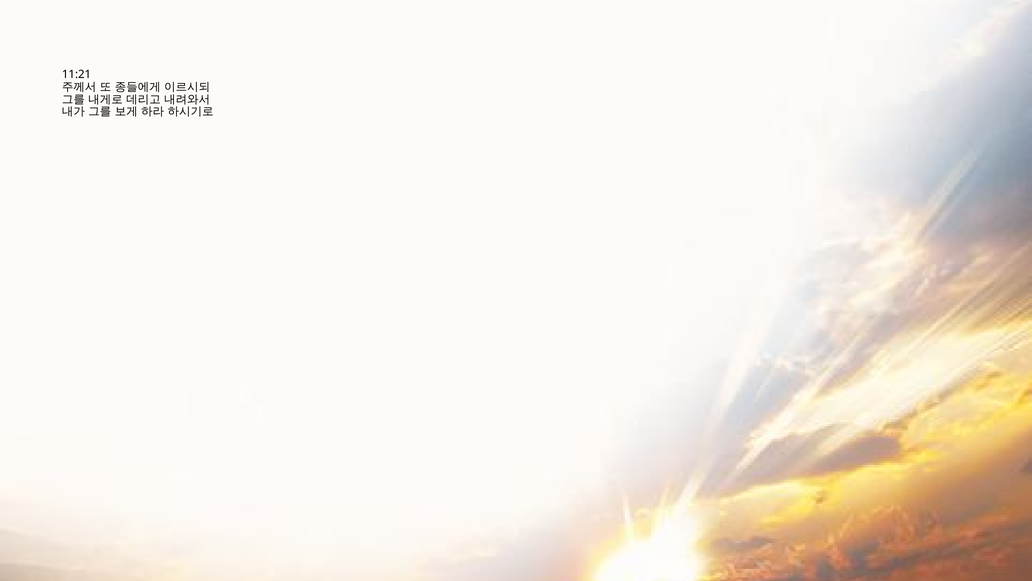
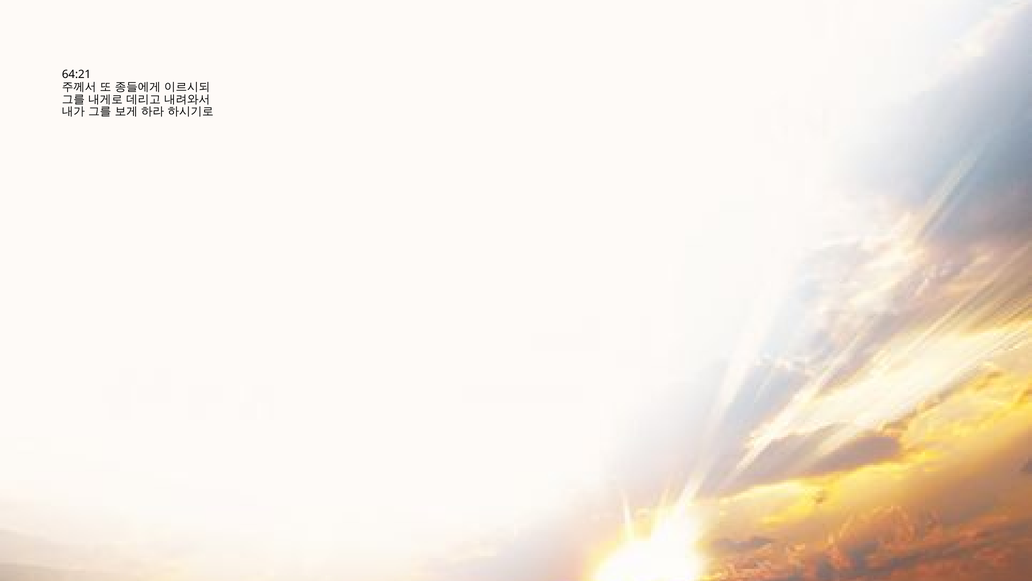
11:21: 11:21 -> 64:21
